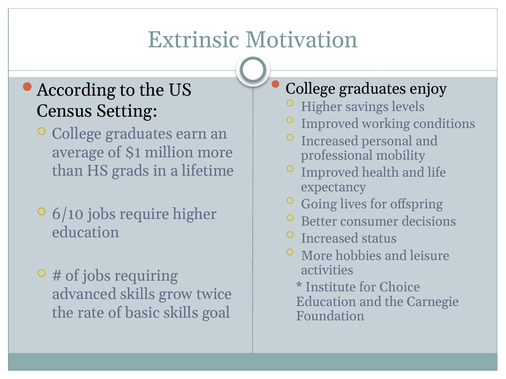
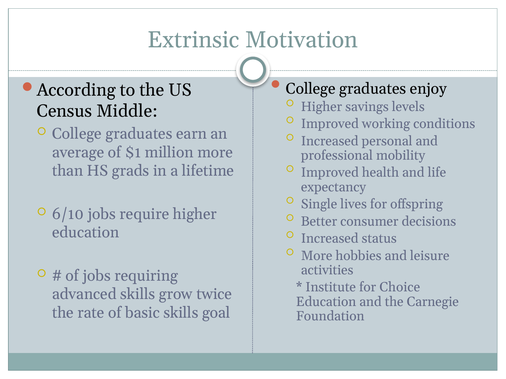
Setting: Setting -> Middle
Going: Going -> Single
